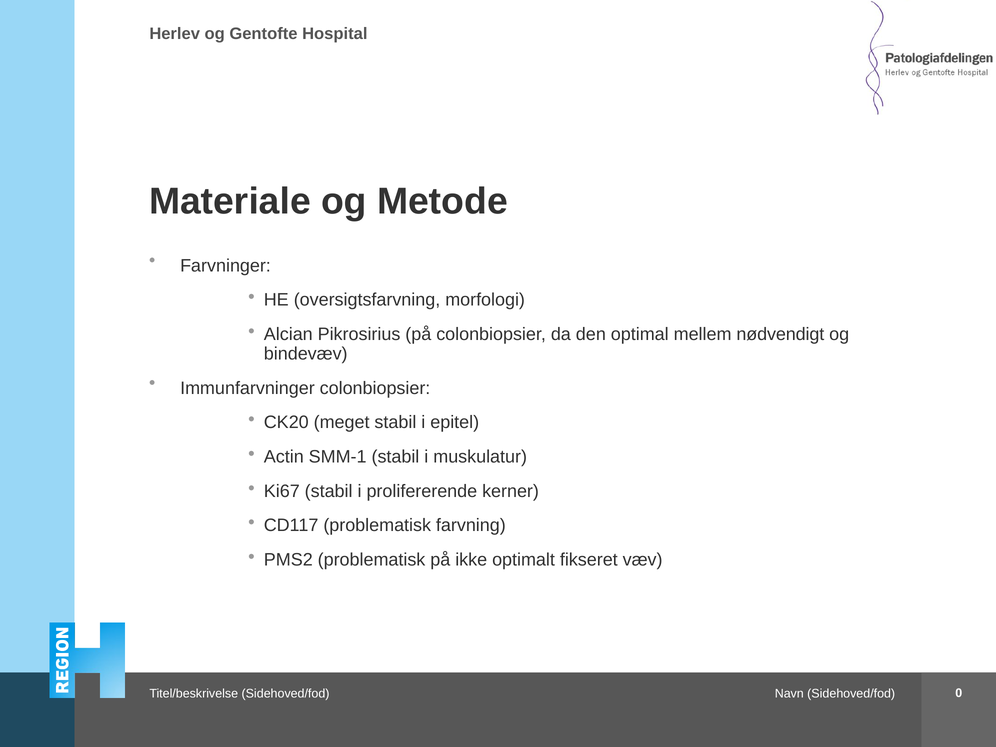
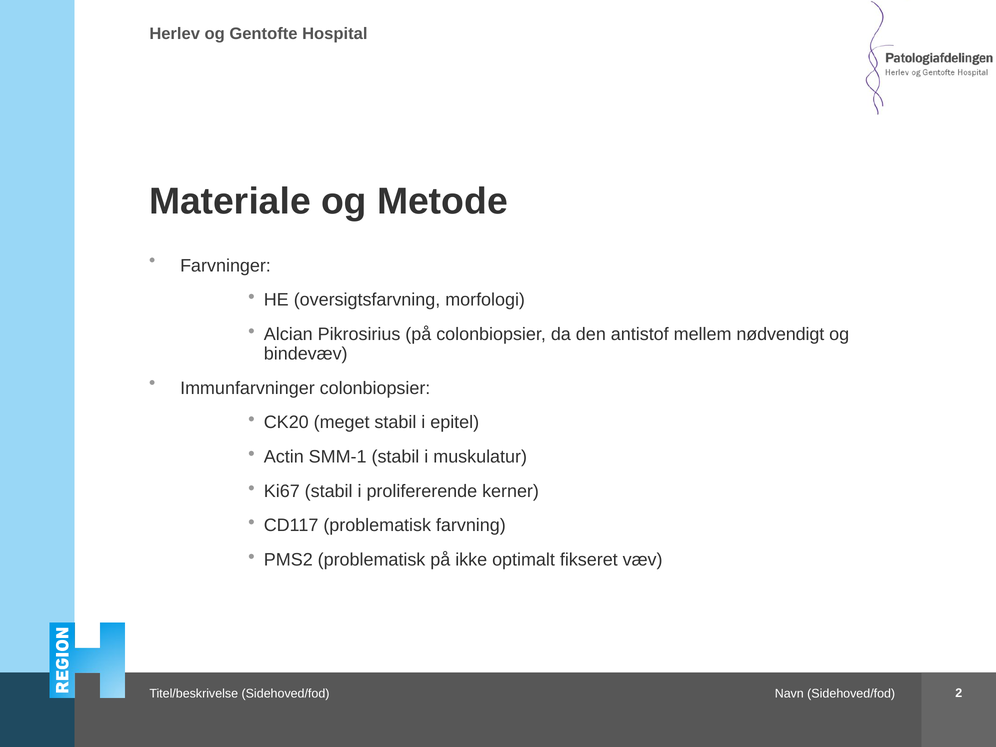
optimal: optimal -> antistof
0: 0 -> 2
